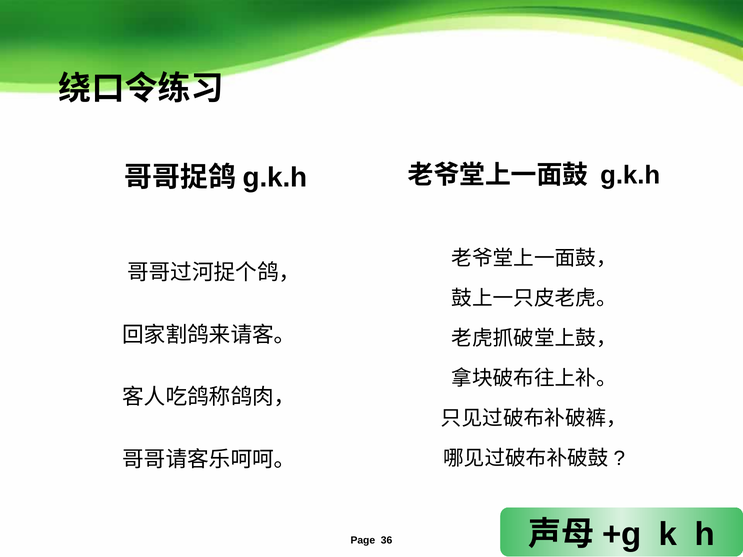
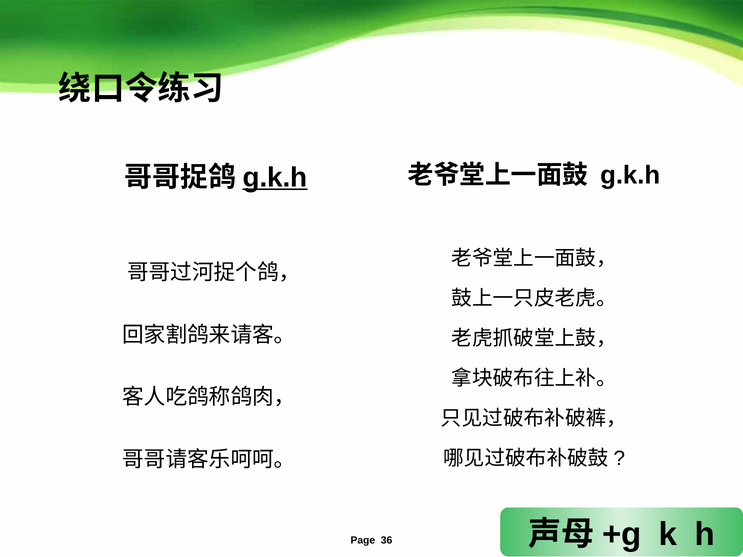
g.k.h at (275, 177) underline: none -> present
